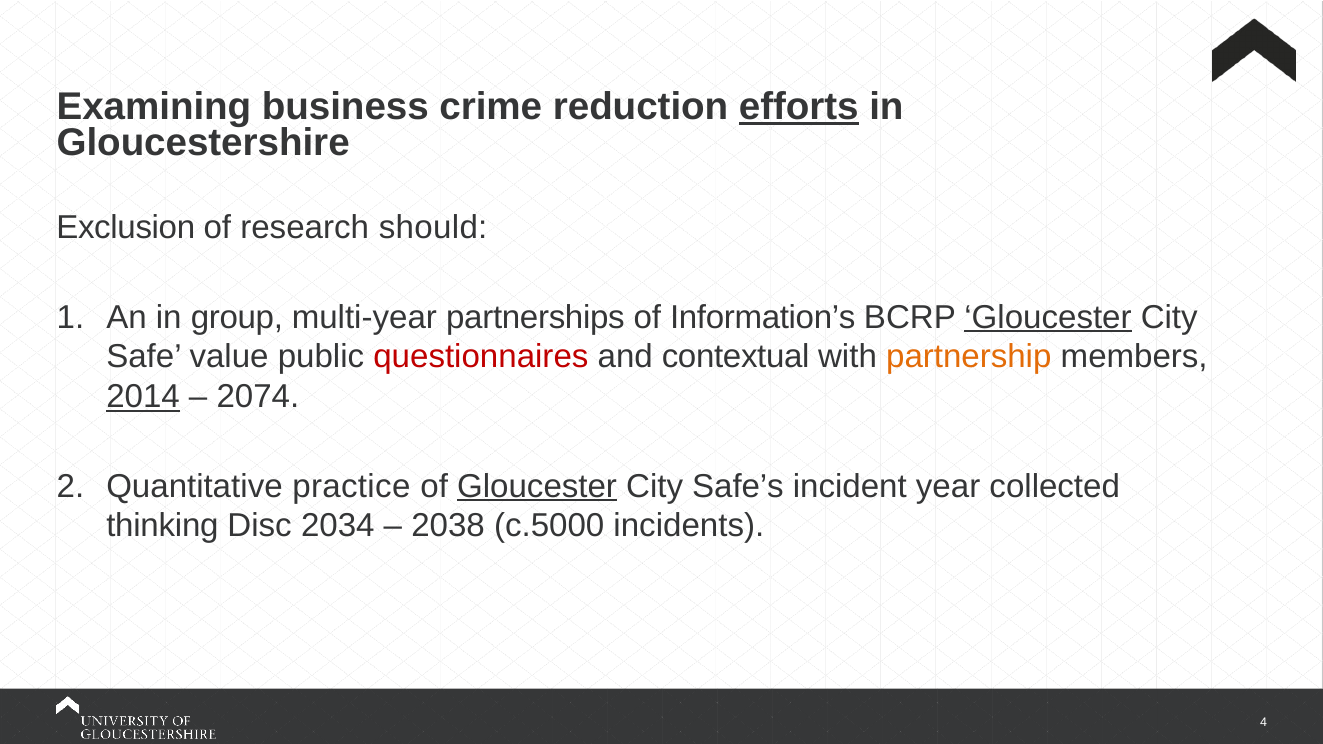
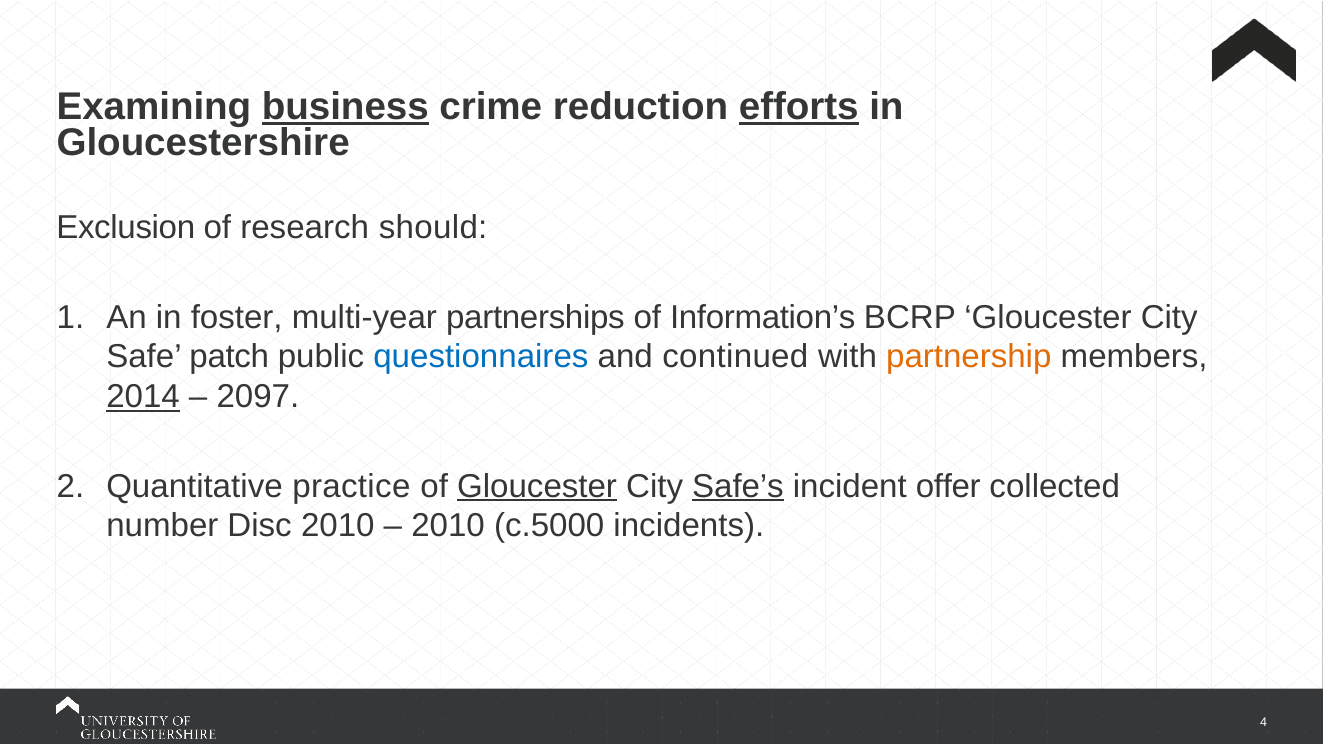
business underline: none -> present
group: group -> foster
Gloucester at (1048, 317) underline: present -> none
value: value -> patch
questionnaires colour: red -> blue
contextual: contextual -> continued
2074: 2074 -> 2097
Safe’s underline: none -> present
year: year -> offer
thinking: thinking -> number
Disc 2034: 2034 -> 2010
2038 at (448, 526): 2038 -> 2010
